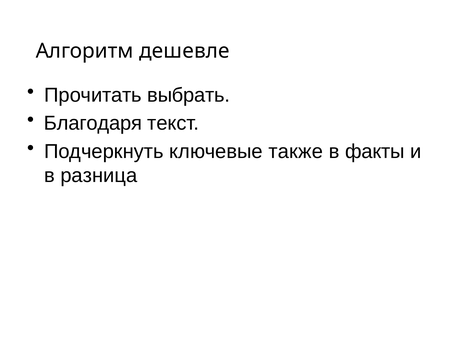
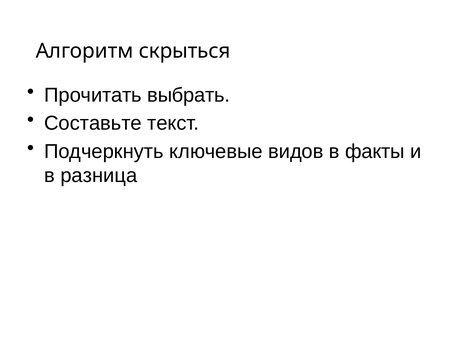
дешевле: дешевле -> скрыться
Благодаря: Благодаря -> Составьте
также: также -> видов
